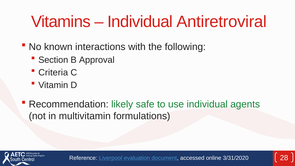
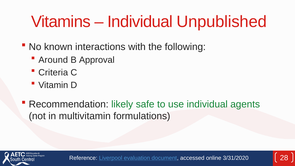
Antiretroviral: Antiretroviral -> Unpublished
Section: Section -> Around
